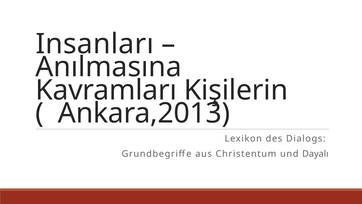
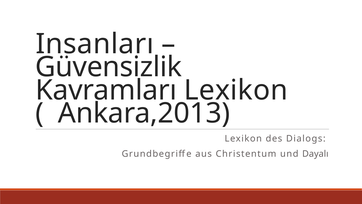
Anılmasına: Anılmasına -> Güvensizlik
Kavramları Kişilerin: Kişilerin -> Lexikon
